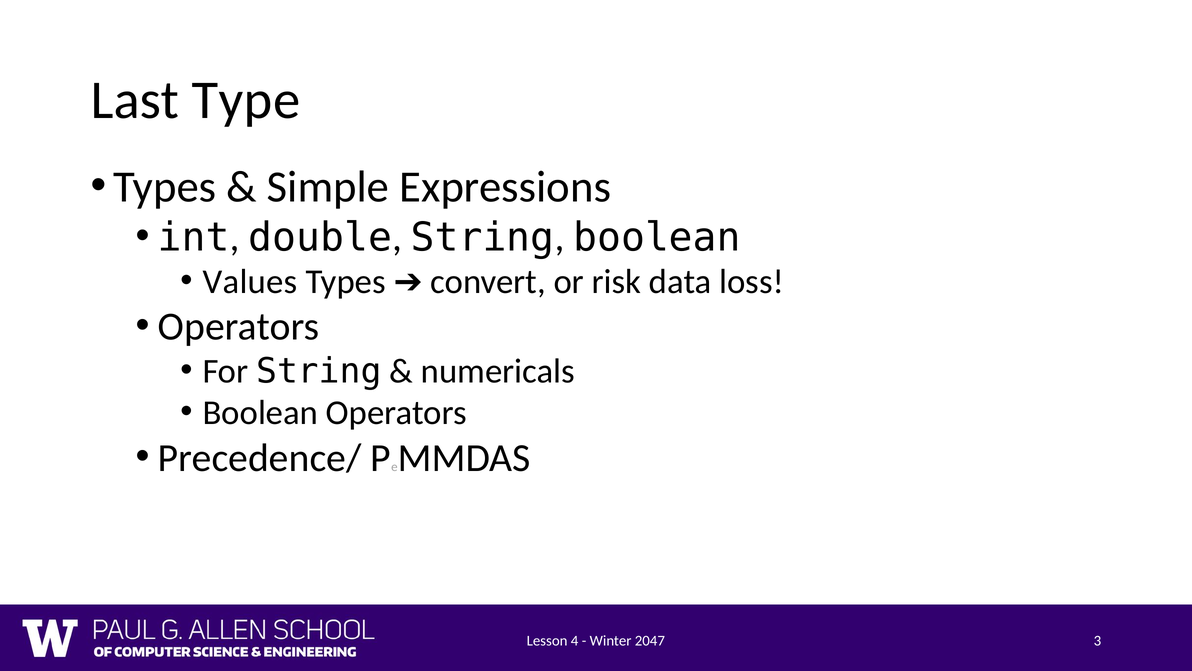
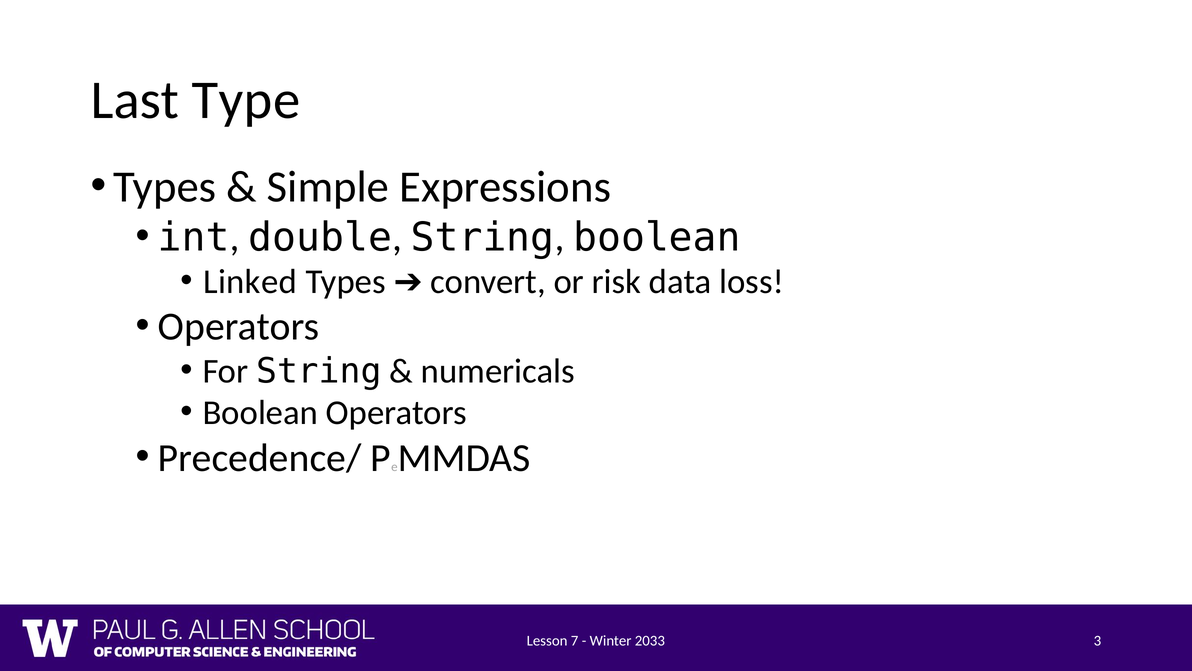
Values: Values -> Linked
4: 4 -> 7
2047: 2047 -> 2033
